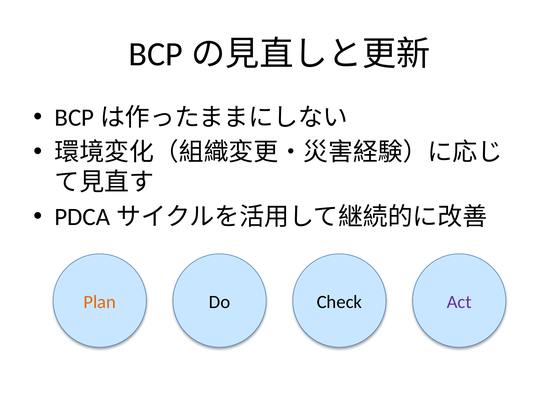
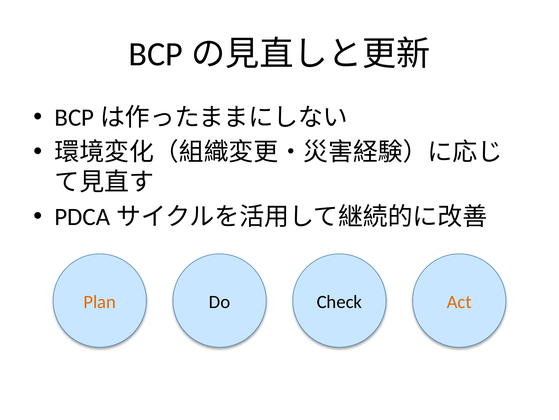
Act colour: purple -> orange
